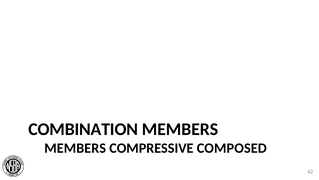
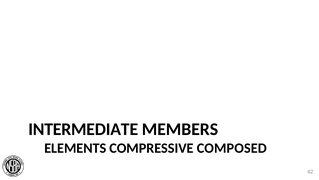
COMBINATION: COMBINATION -> INTERMEDIATE
MEMBERS at (75, 148): MEMBERS -> ELEMENTS
